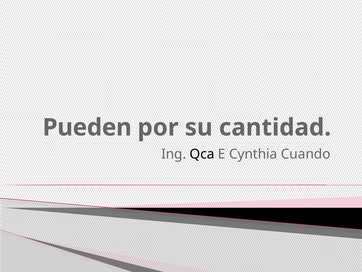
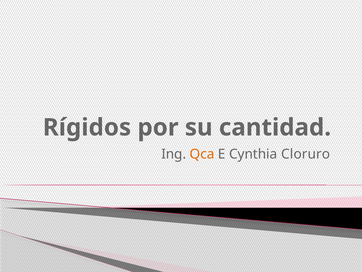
Pueden: Pueden -> Rígidos
Qca colour: black -> orange
Cuando: Cuando -> Cloruro
